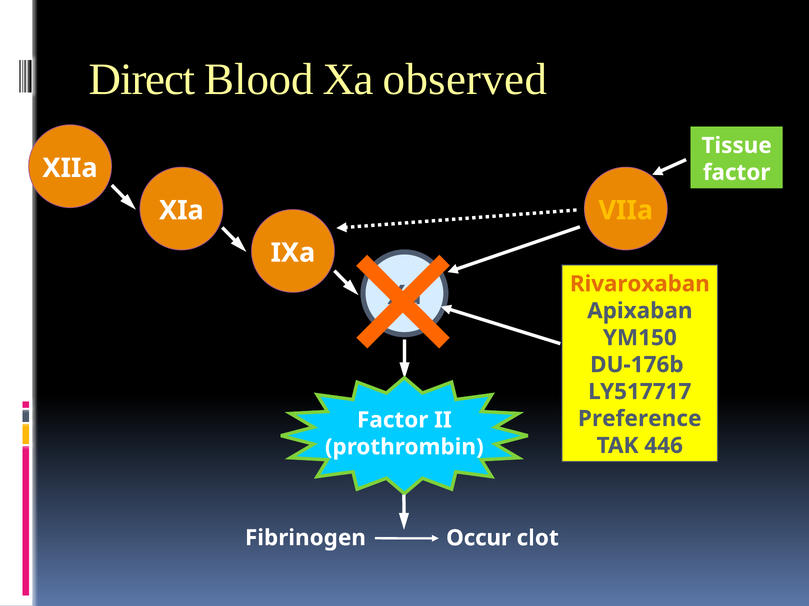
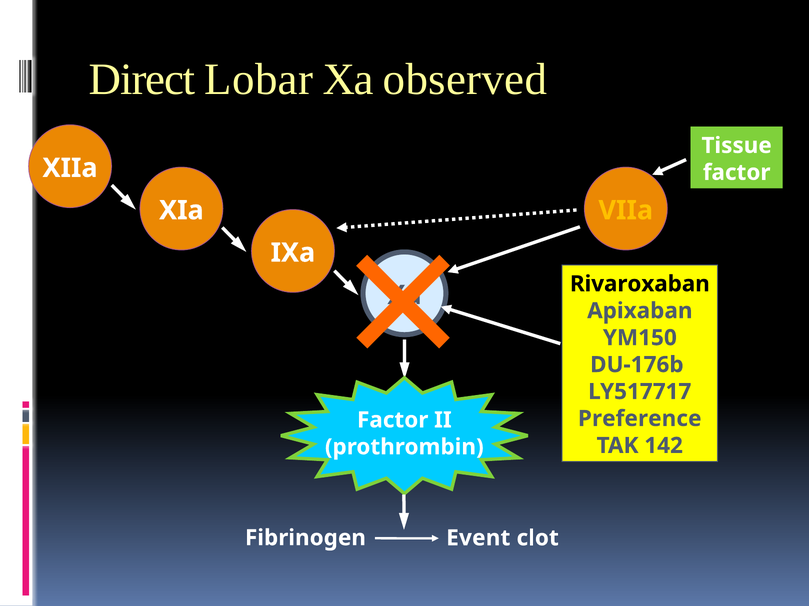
Blood: Blood -> Lobar
Rivaroxaban colour: orange -> black
446: 446 -> 142
Occur: Occur -> Event
